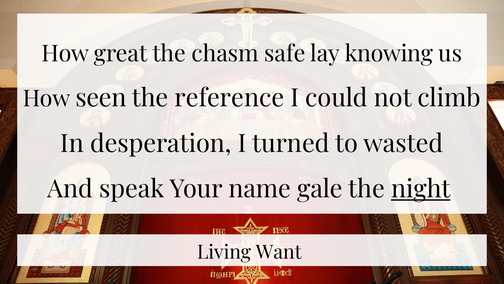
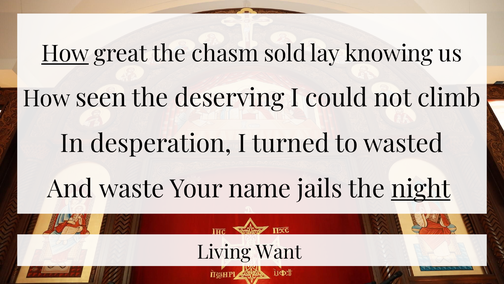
How at (65, 54) underline: none -> present
safe: safe -> sold
reference: reference -> deserving
speak: speak -> waste
gale: gale -> jails
